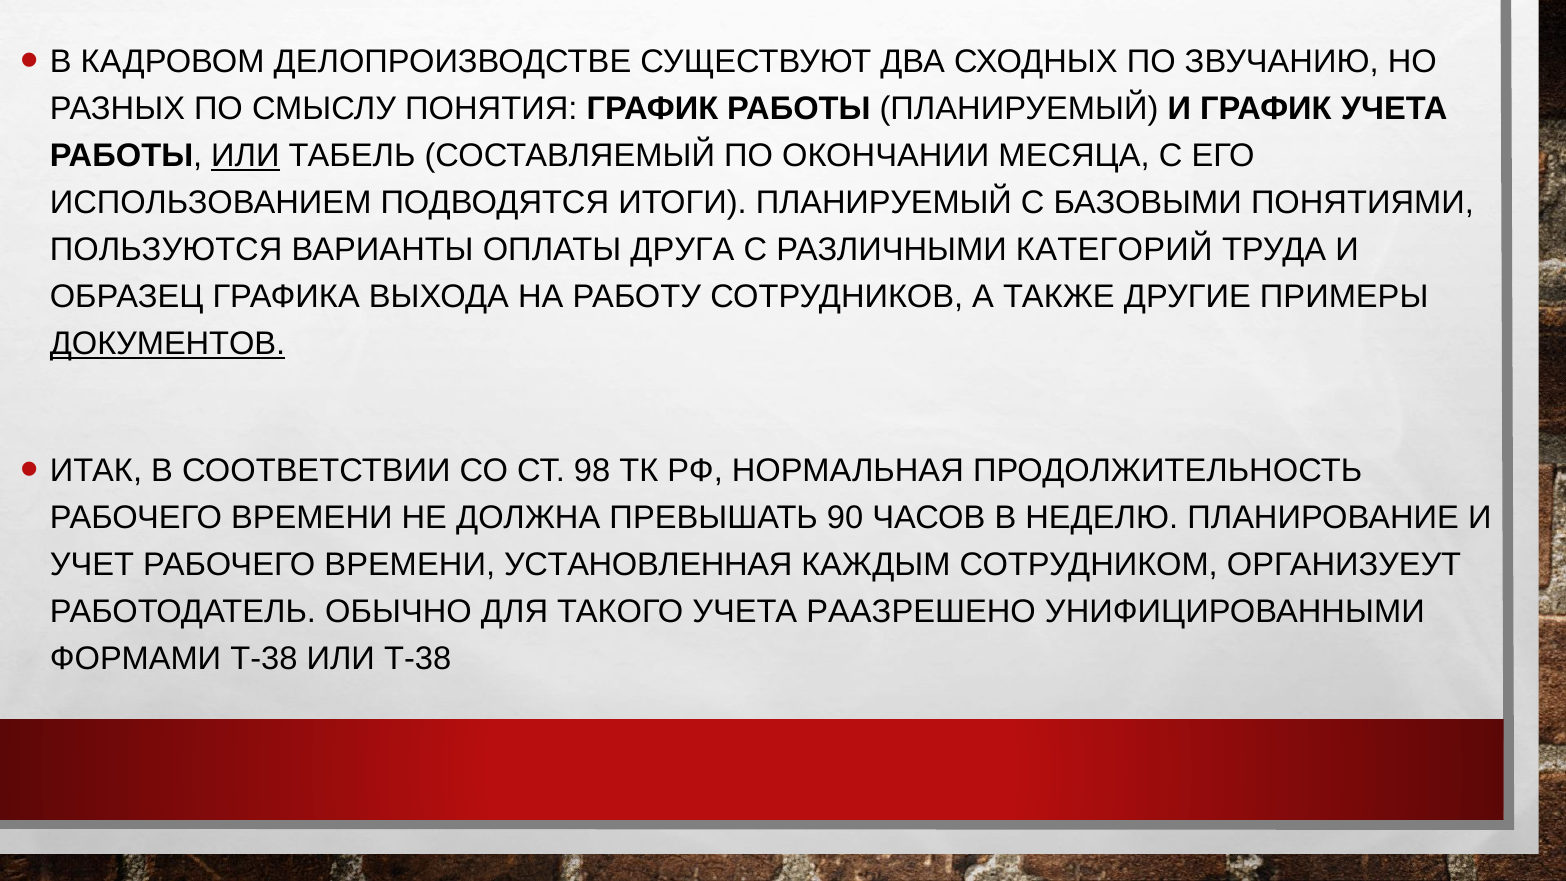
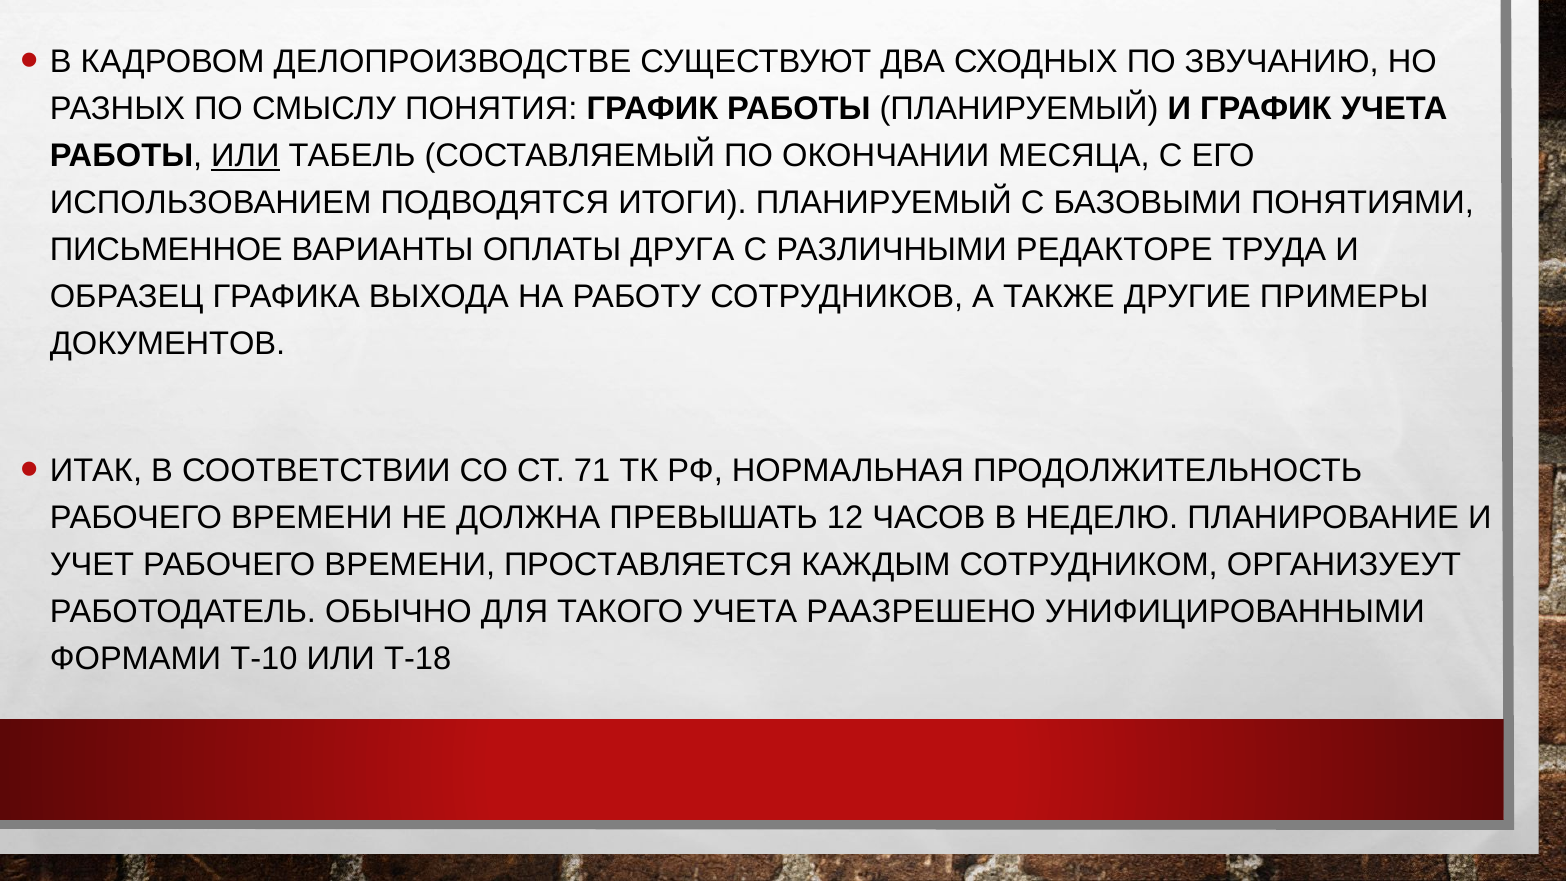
ПОЛЬЗУЮТСЯ: ПОЛЬЗУЮТСЯ -> ПИСЬМЕННОЕ
КАТЕГОРИЙ: КАТЕГОРИЙ -> РЕДАКТОРЕ
ДОКУМЕНТОВ underline: present -> none
98: 98 -> 71
90: 90 -> 12
УСТАНОВЛЕННАЯ: УСТАНОВЛЕННАЯ -> ПРОСТАВЛЯЕТСЯ
ФОРМАМИ Т-38: Т-38 -> Т-10
ИЛИ Т-38: Т-38 -> Т-18
